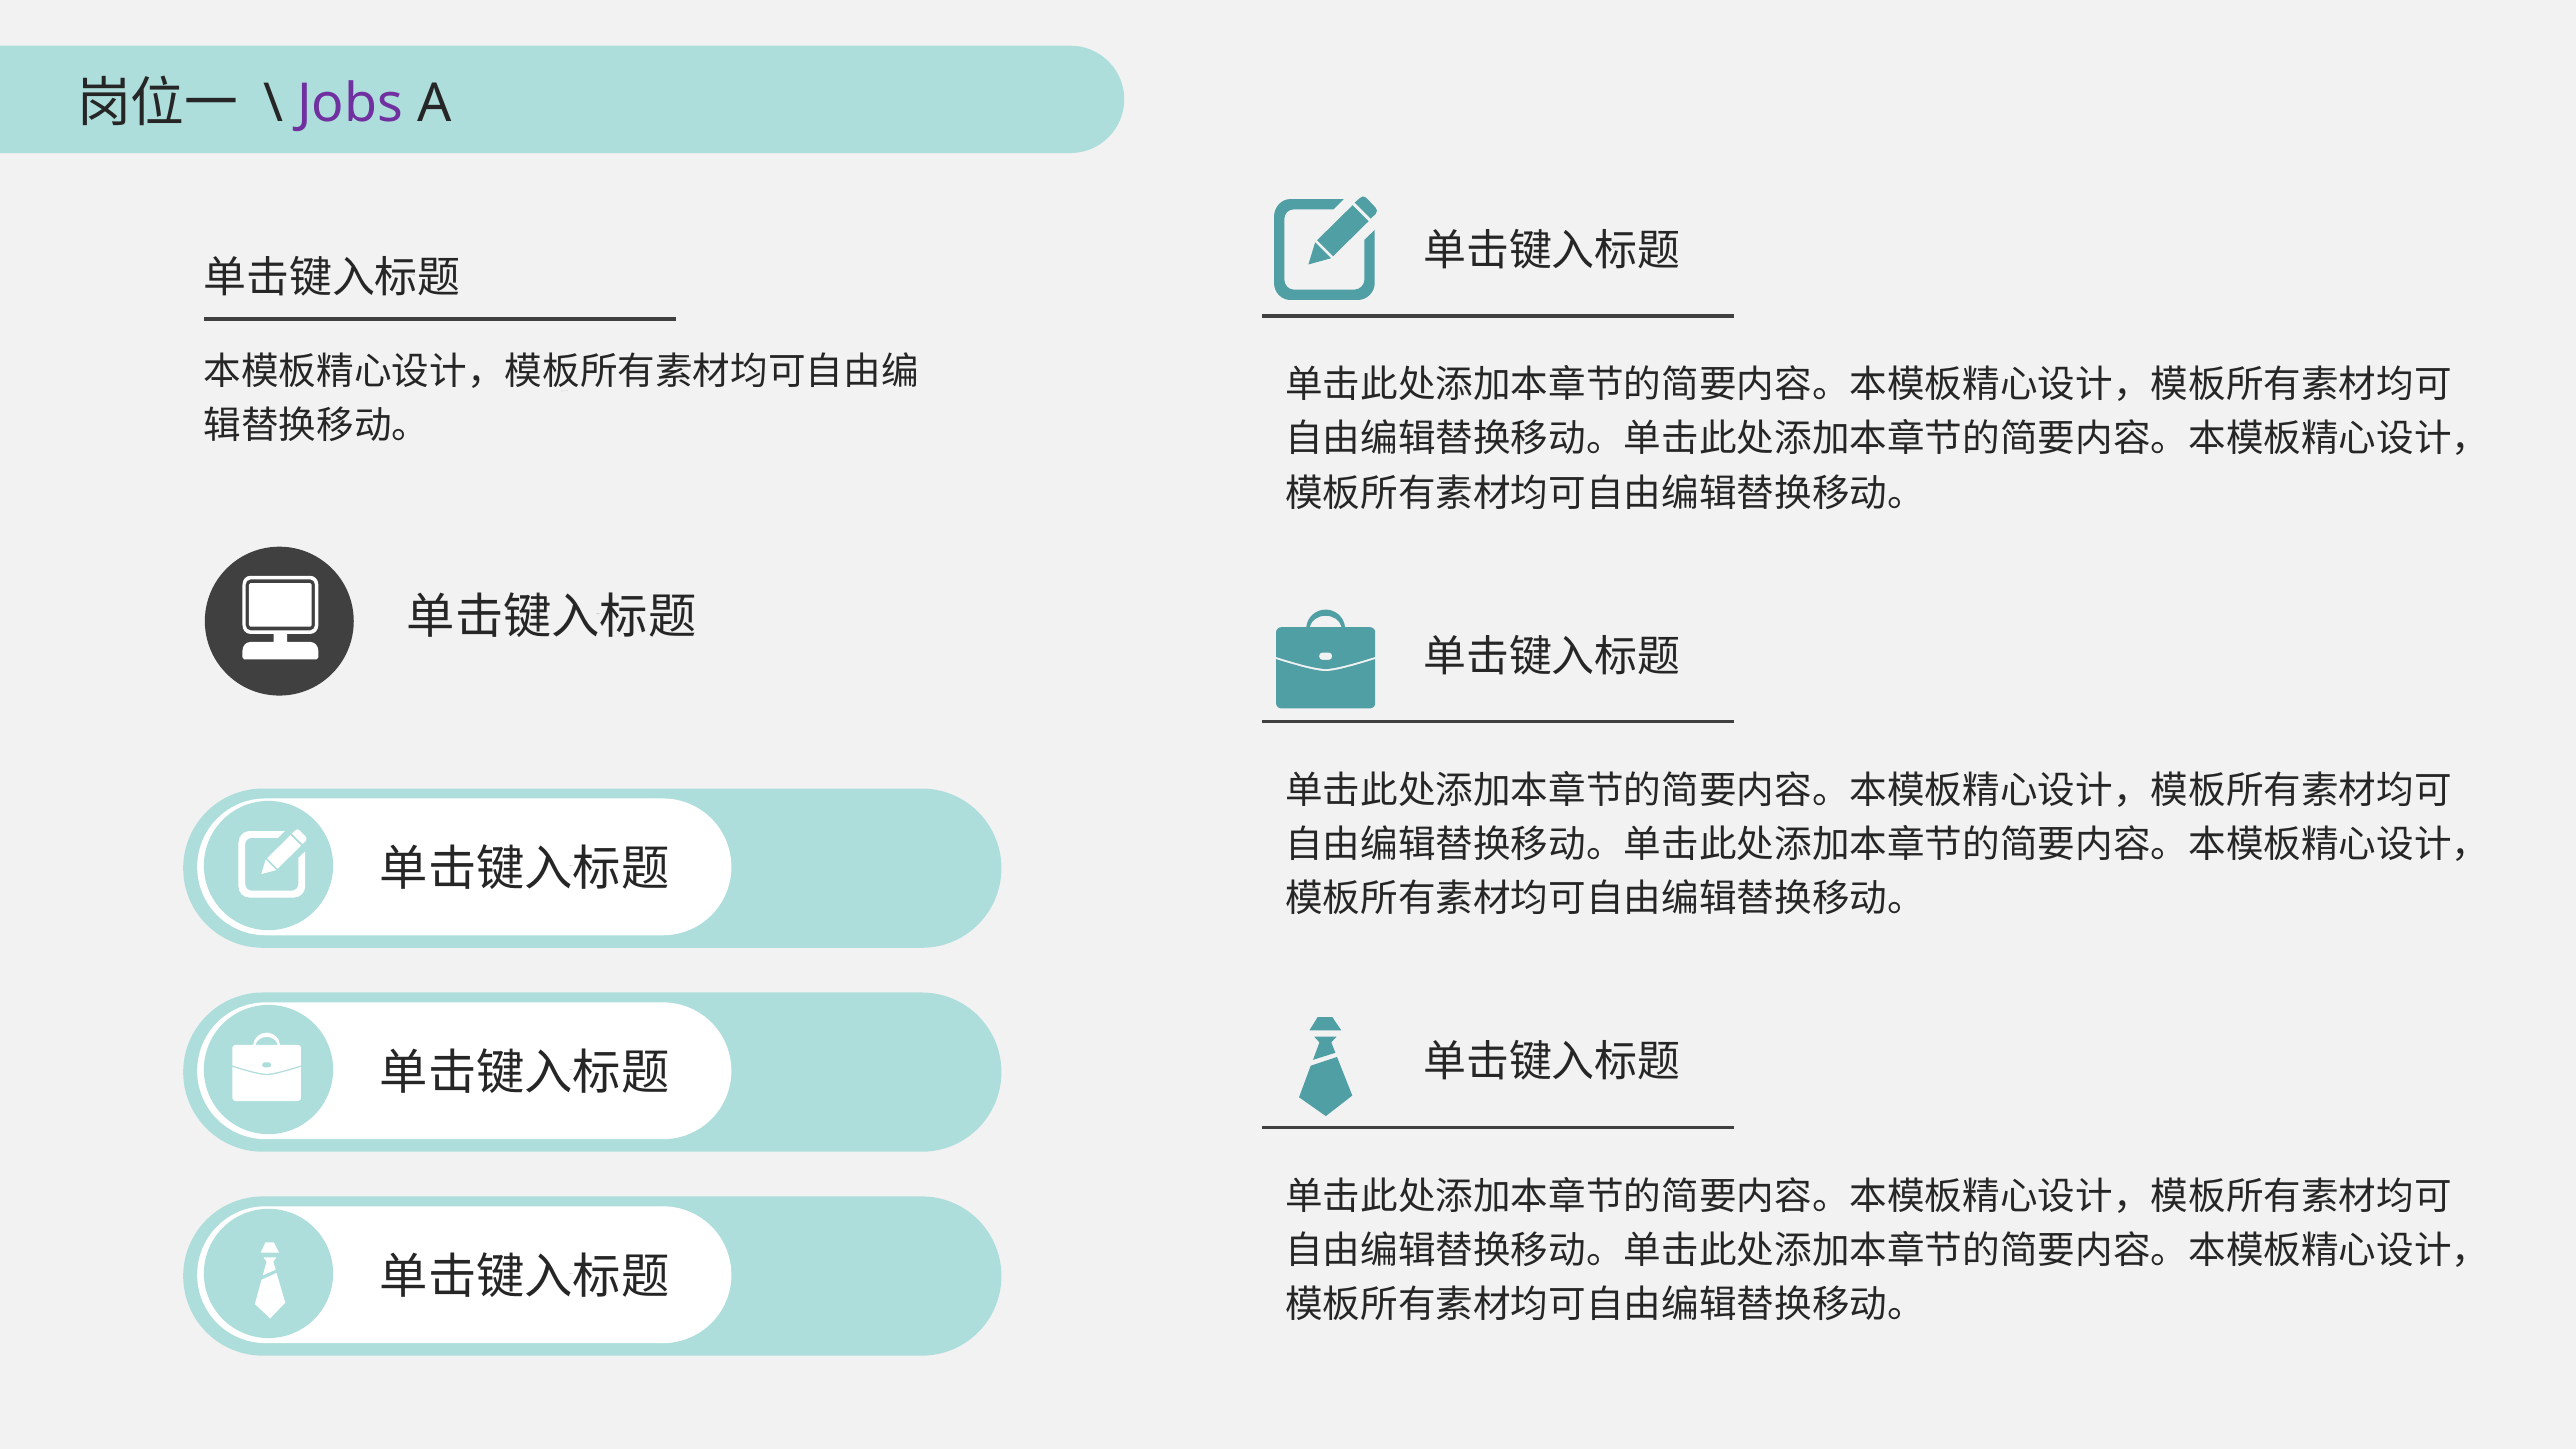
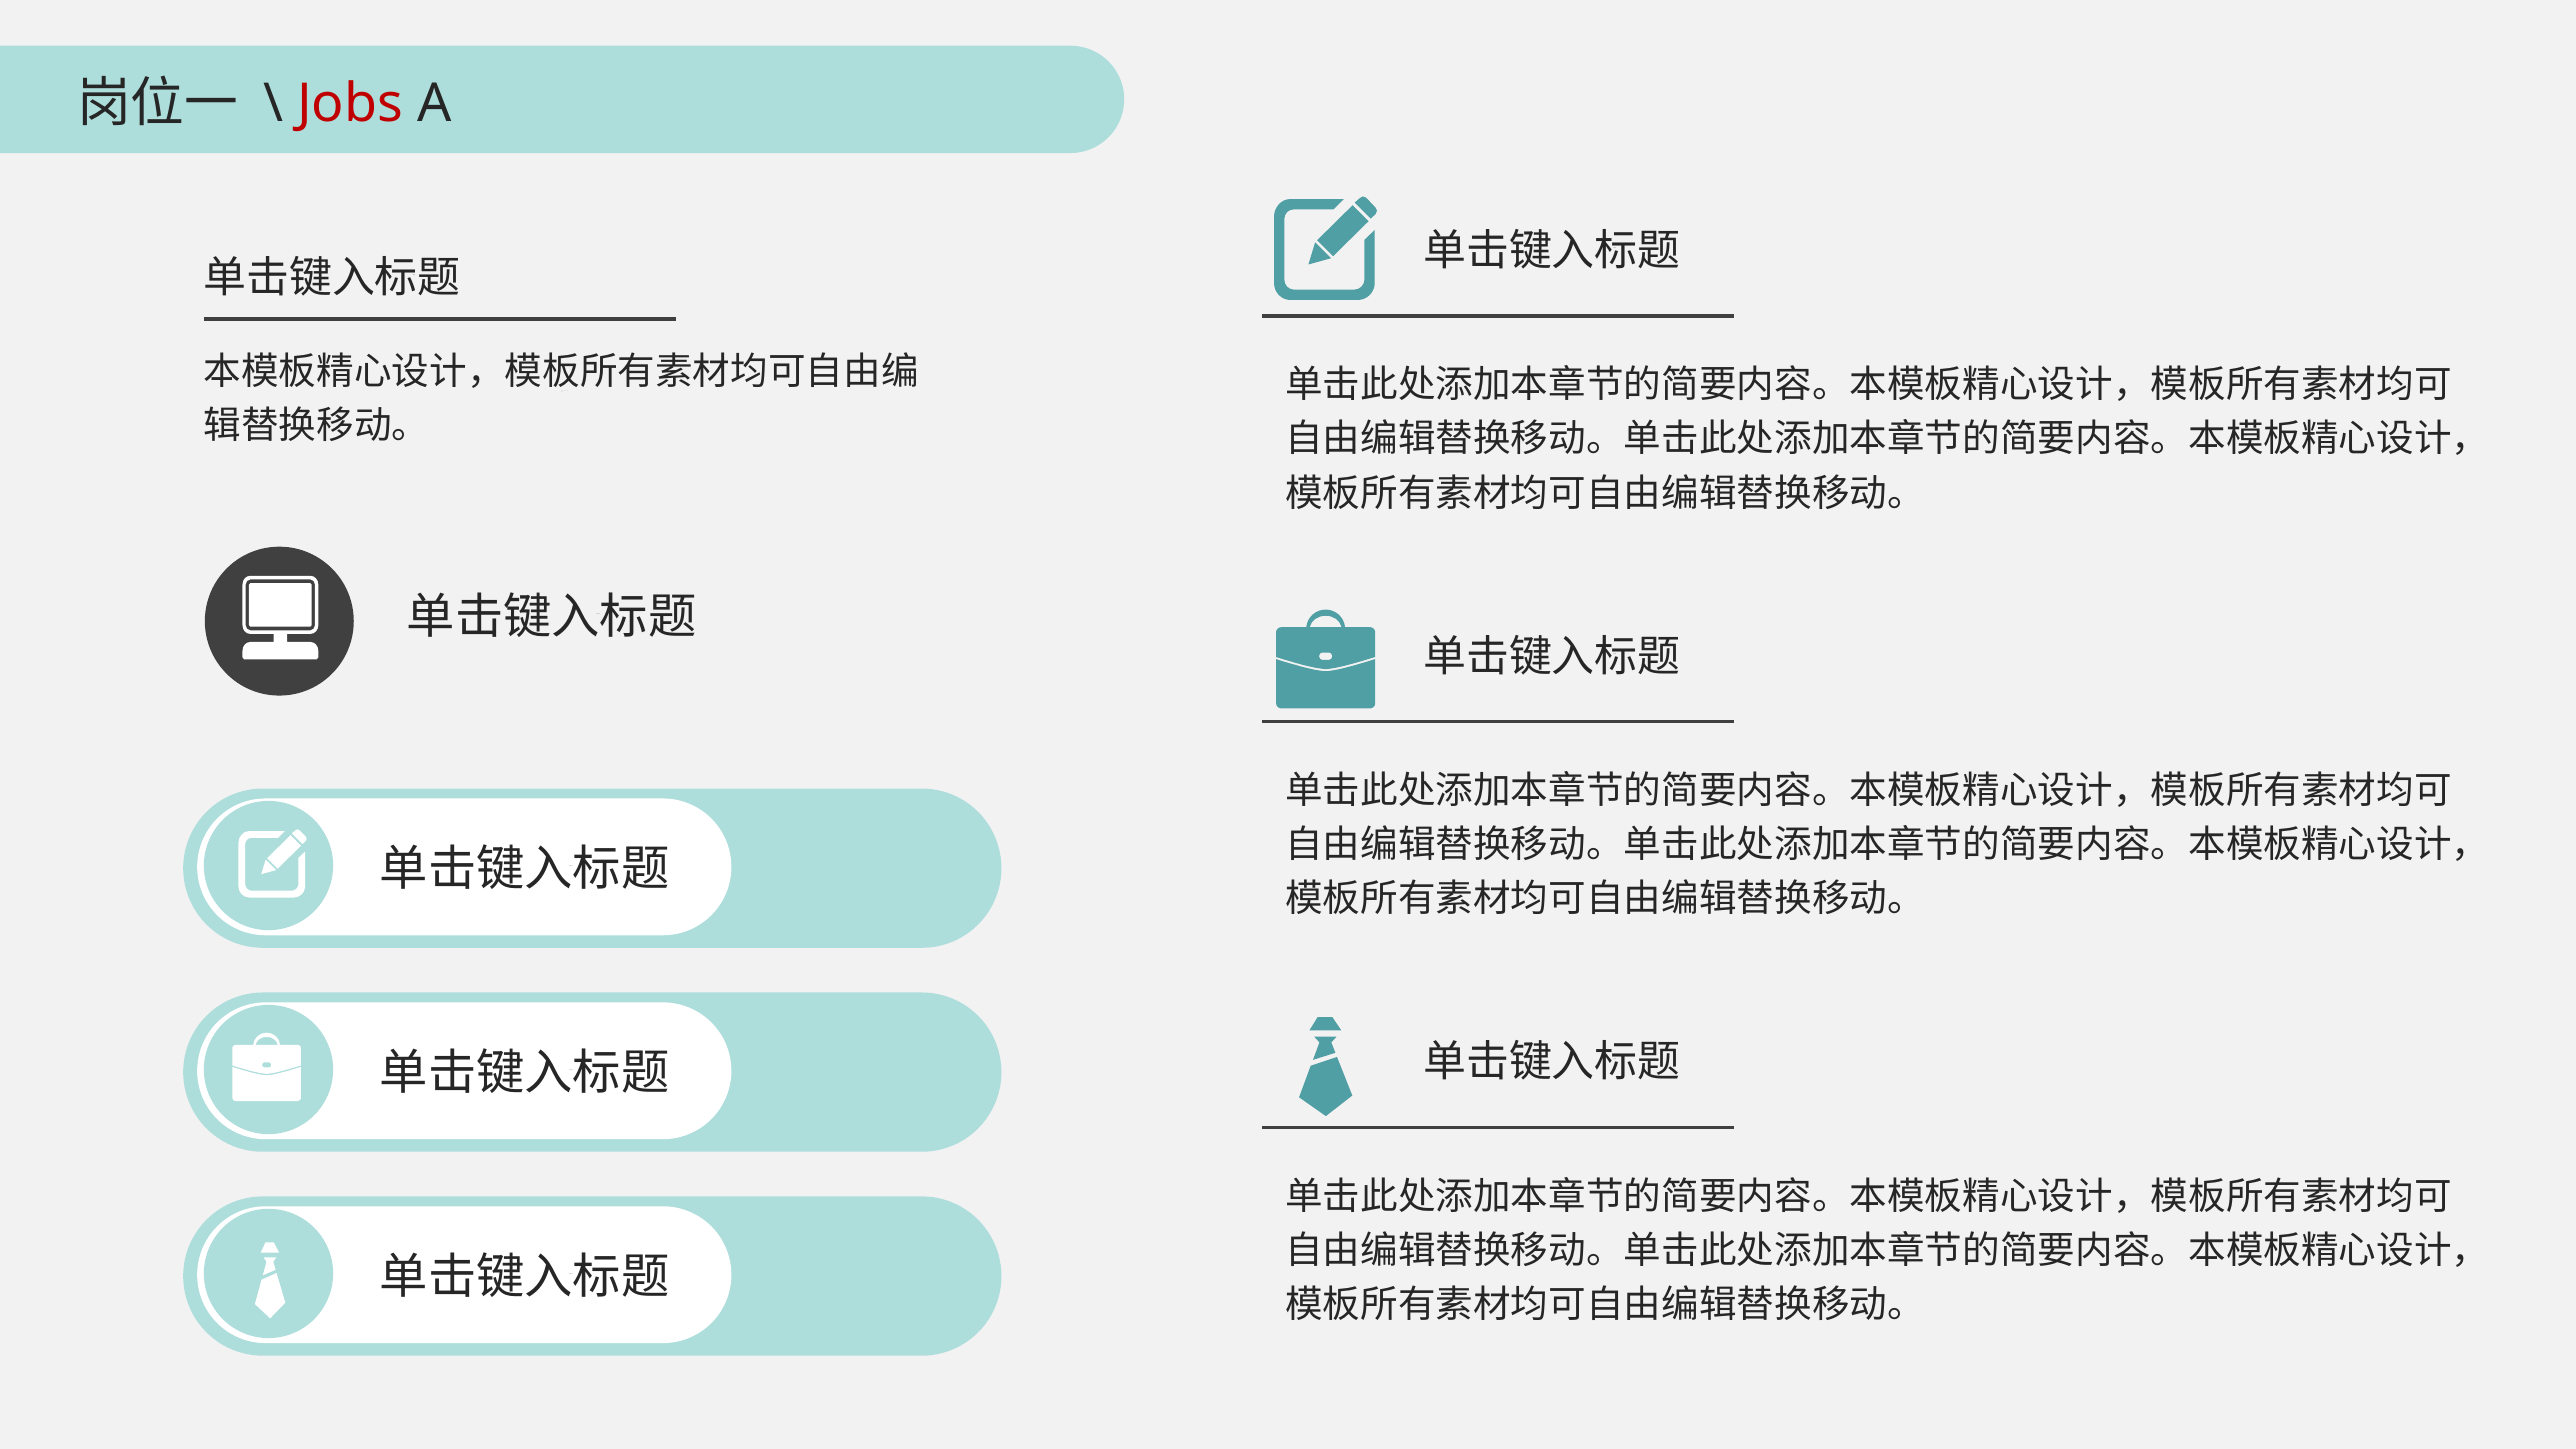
Jobs colour: purple -> red
